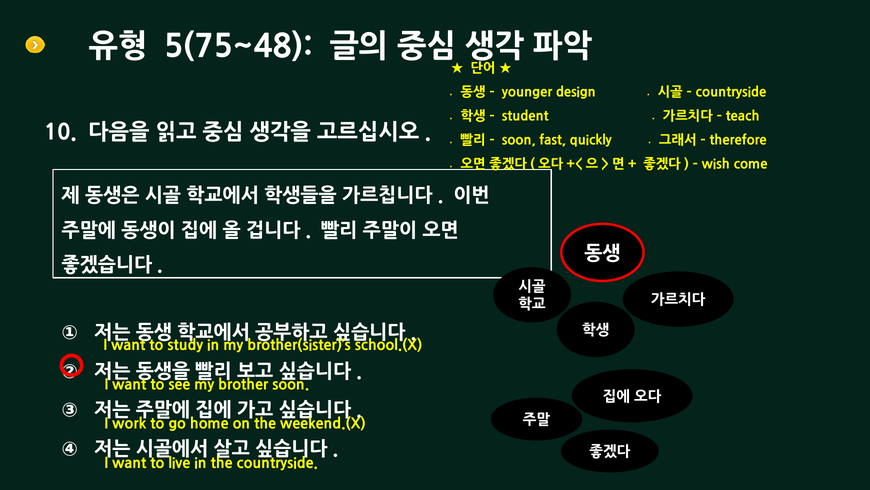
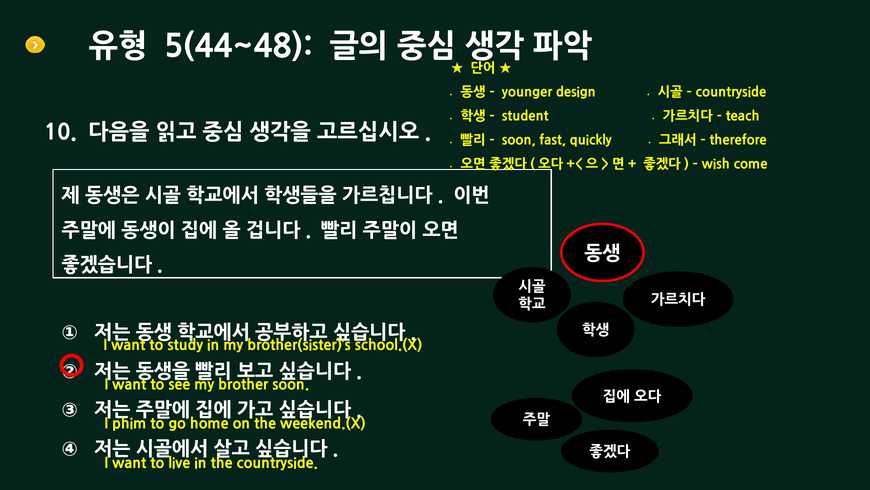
5(75~48: 5(75~48 -> 5(44~48
work: work -> phim
